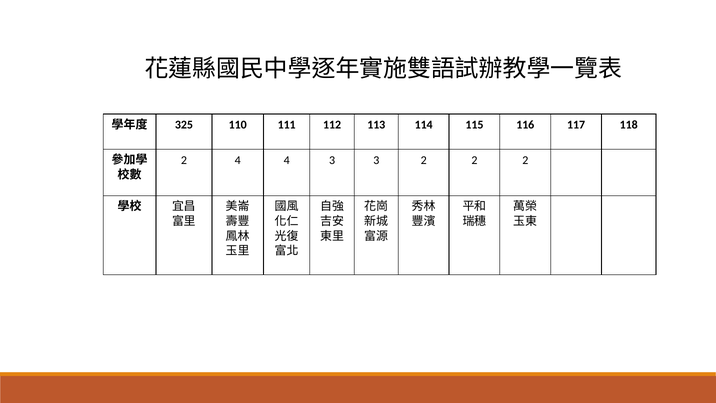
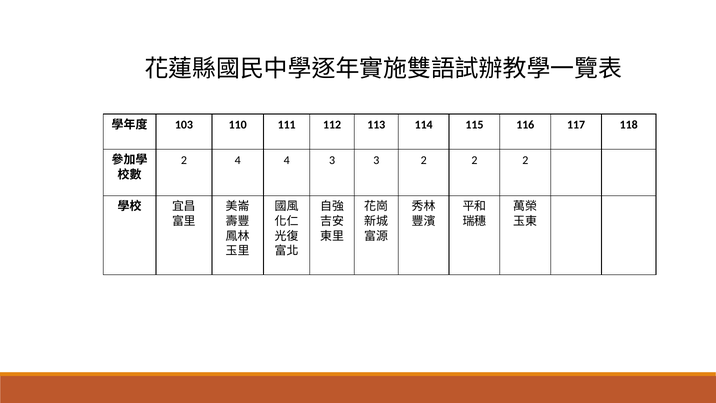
325: 325 -> 103
